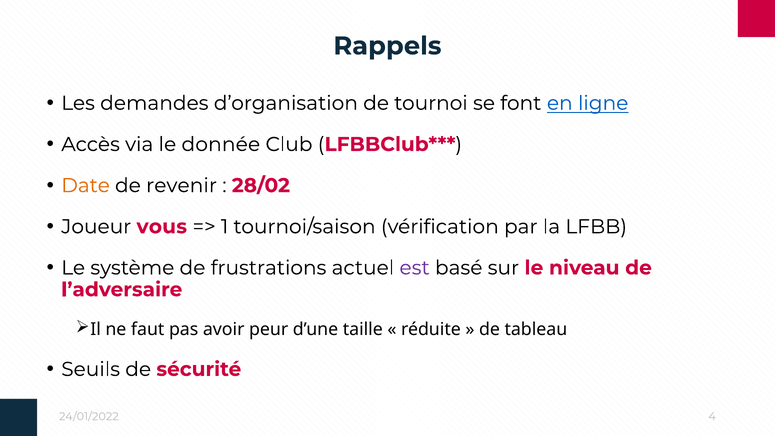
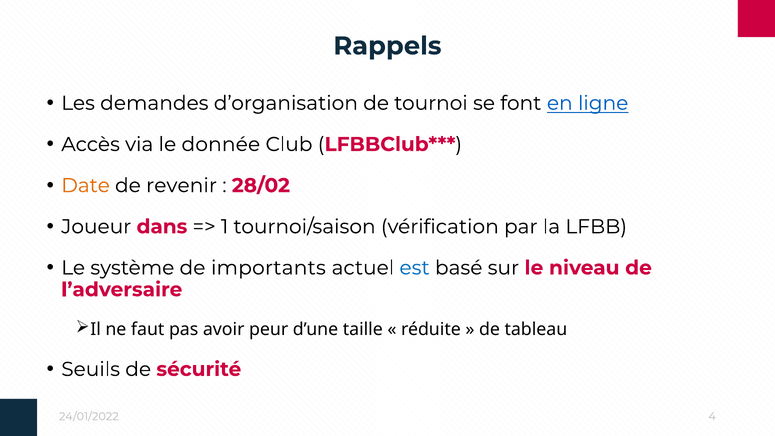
vous: vous -> dans
frustrations: frustrations -> importants
est colour: purple -> blue
